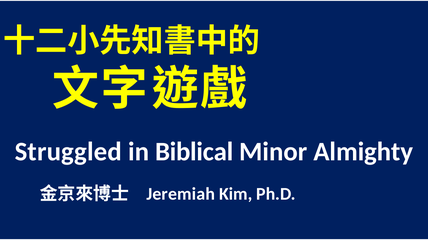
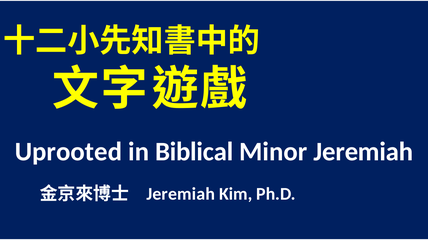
Struggled: Struggled -> Uprooted
Minor Almighty: Almighty -> Jeremiah
